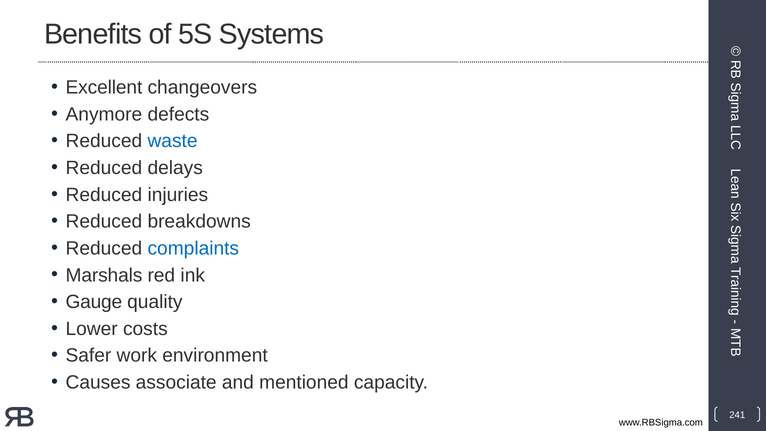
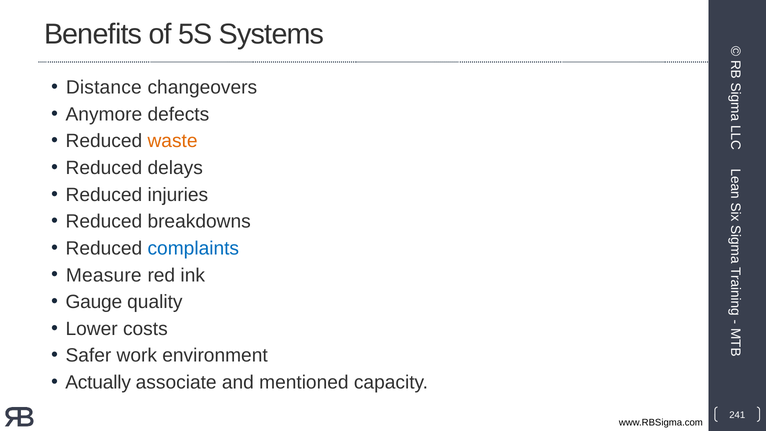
Excellent: Excellent -> Distance
waste colour: blue -> orange
Marshals: Marshals -> Measure
Causes: Causes -> Actually
